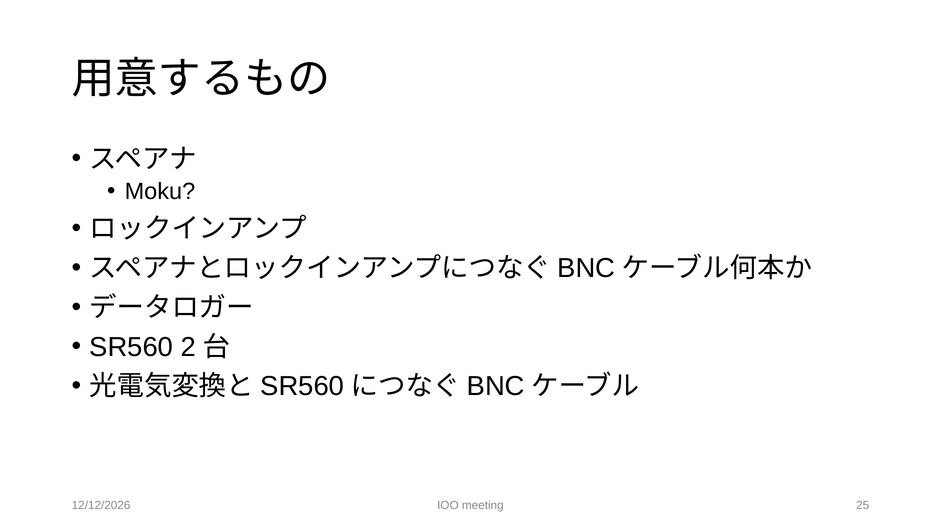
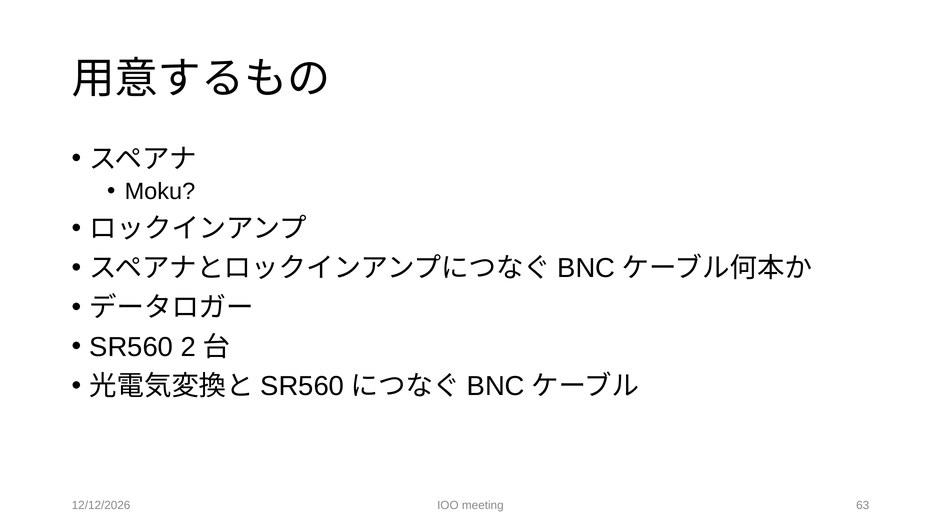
25: 25 -> 63
